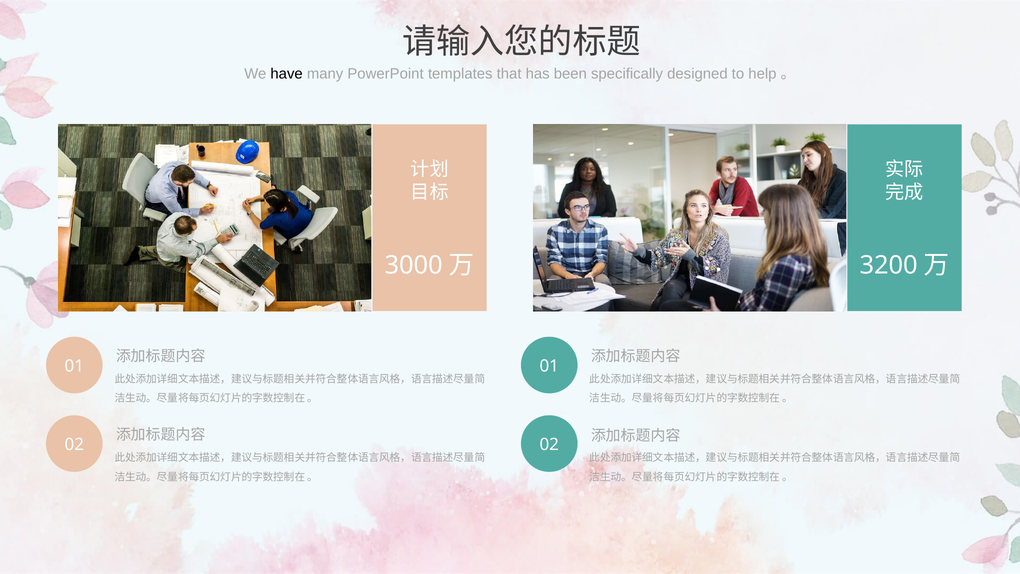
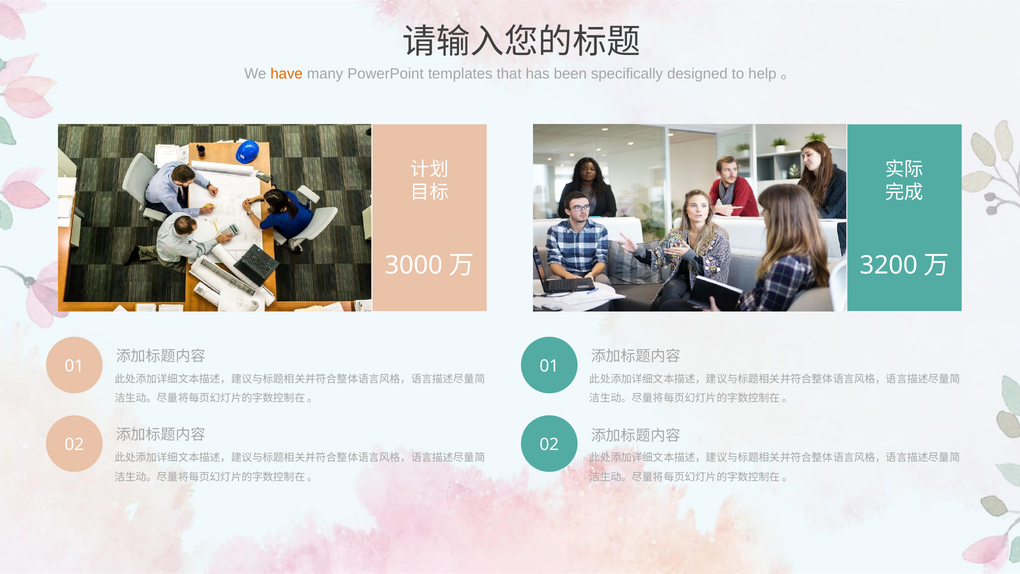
have colour: black -> orange
